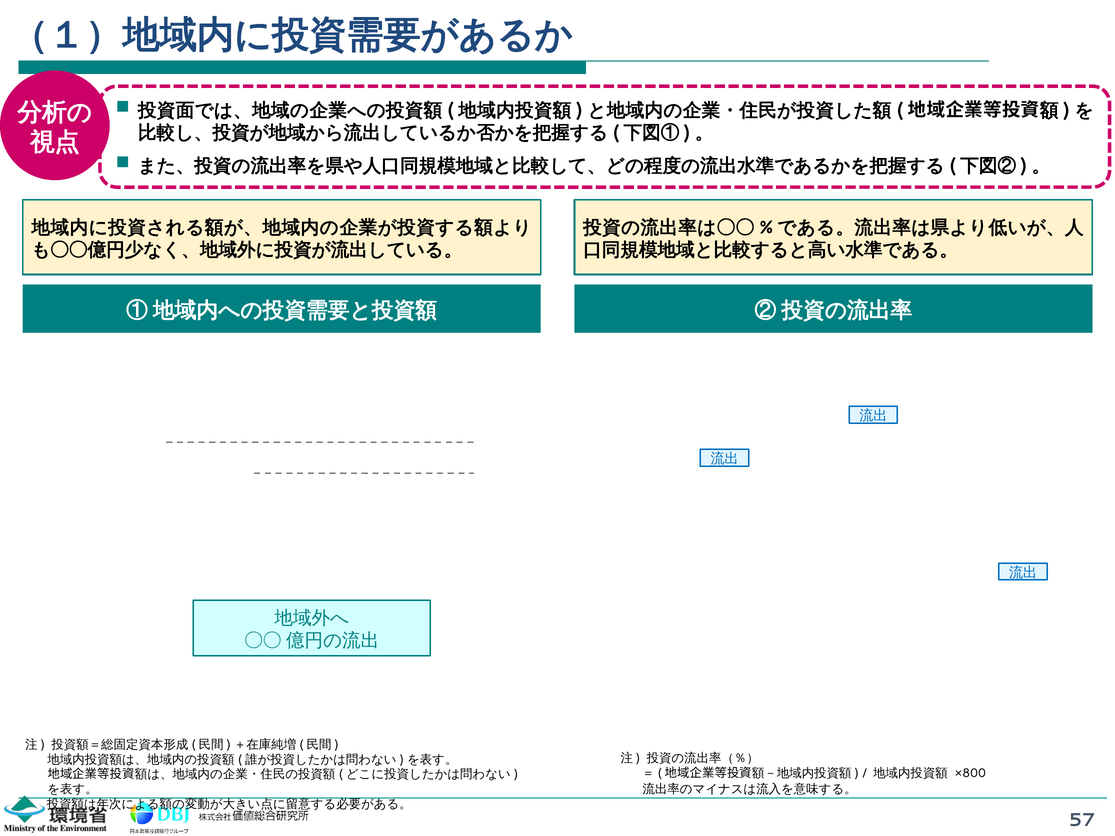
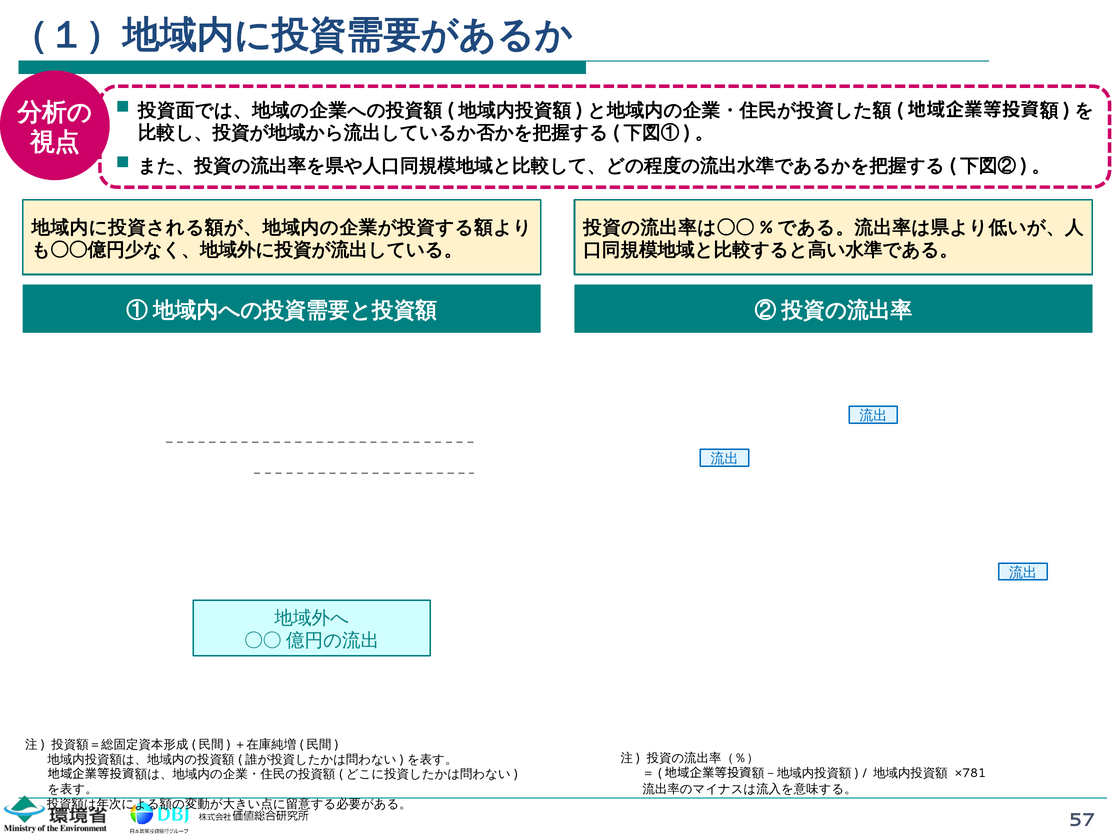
×800: ×800 -> ×781
